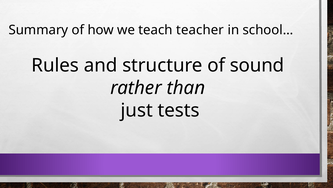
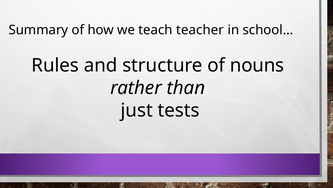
sound: sound -> nouns
